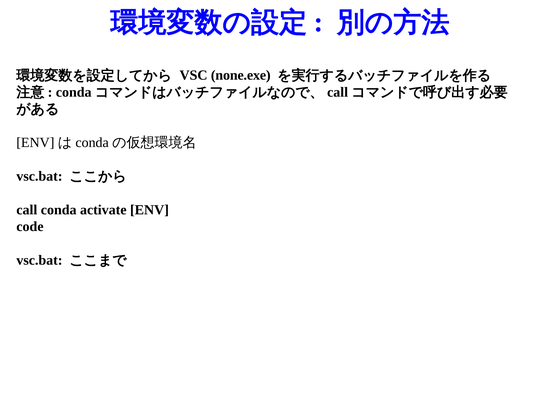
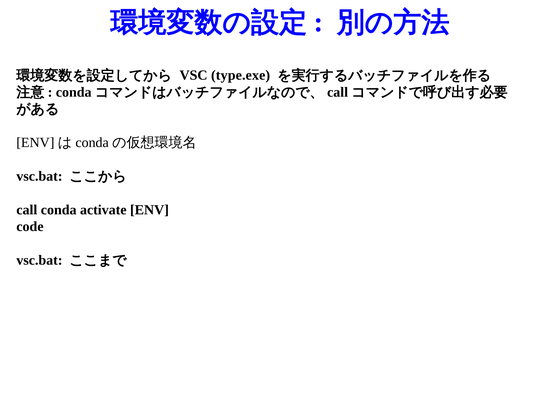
none.exe: none.exe -> type.exe
